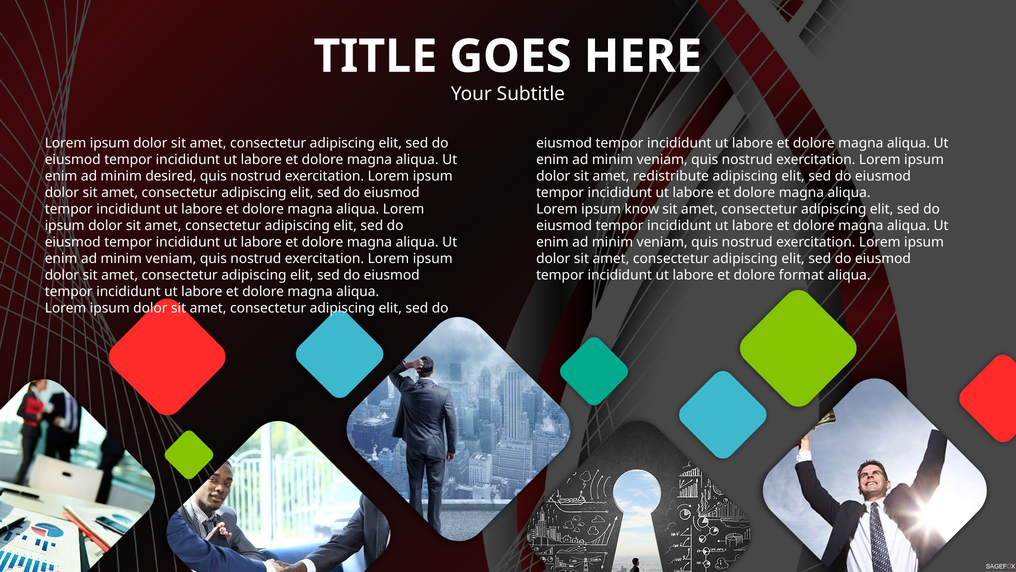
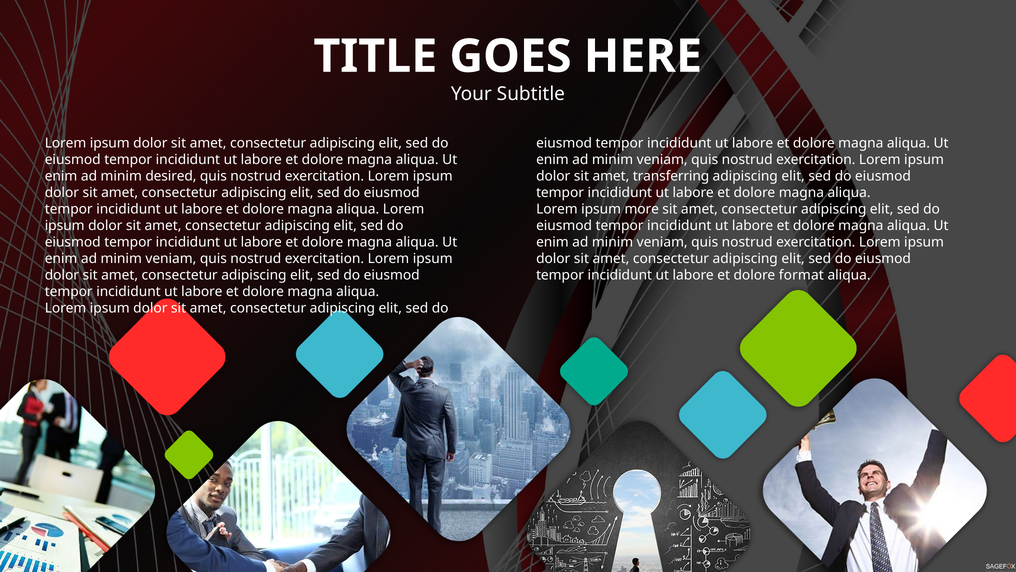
redistribute: redistribute -> transferring
know: know -> more
